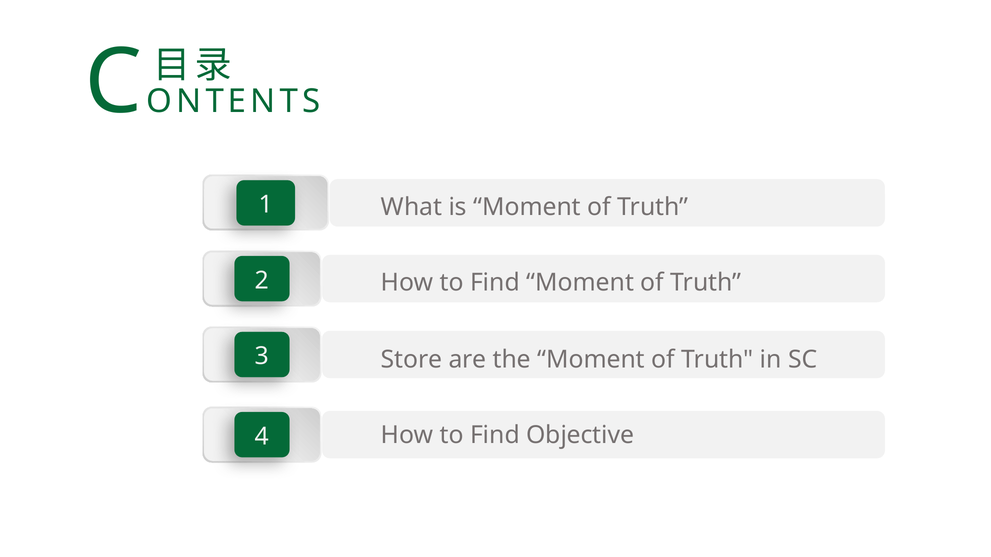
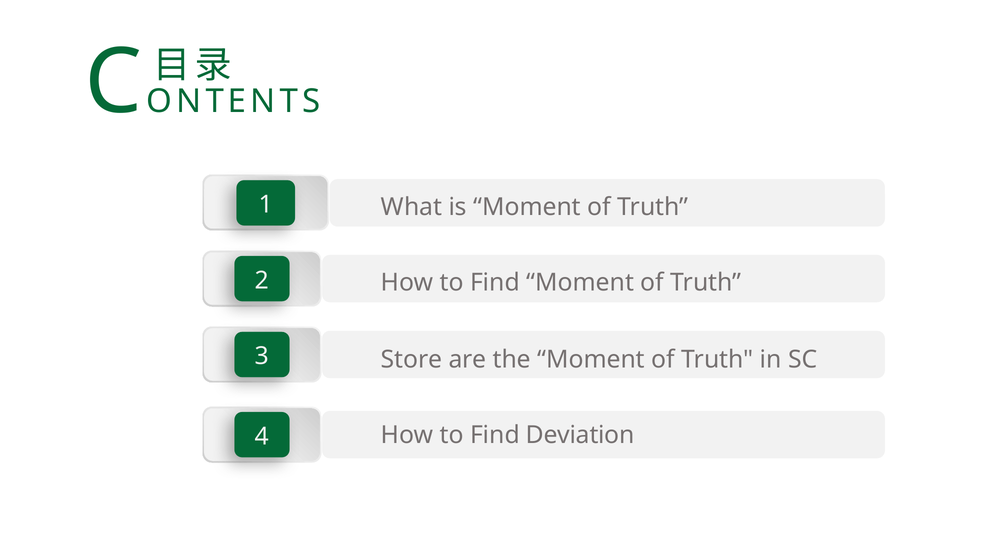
Objective: Objective -> Deviation
